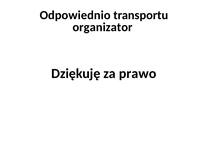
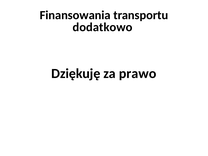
Odpowiednio: Odpowiednio -> Finansowania
organizator: organizator -> dodatkowo
